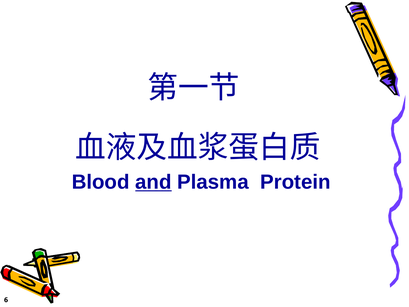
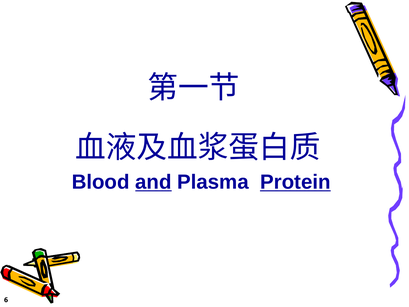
Protein underline: none -> present
